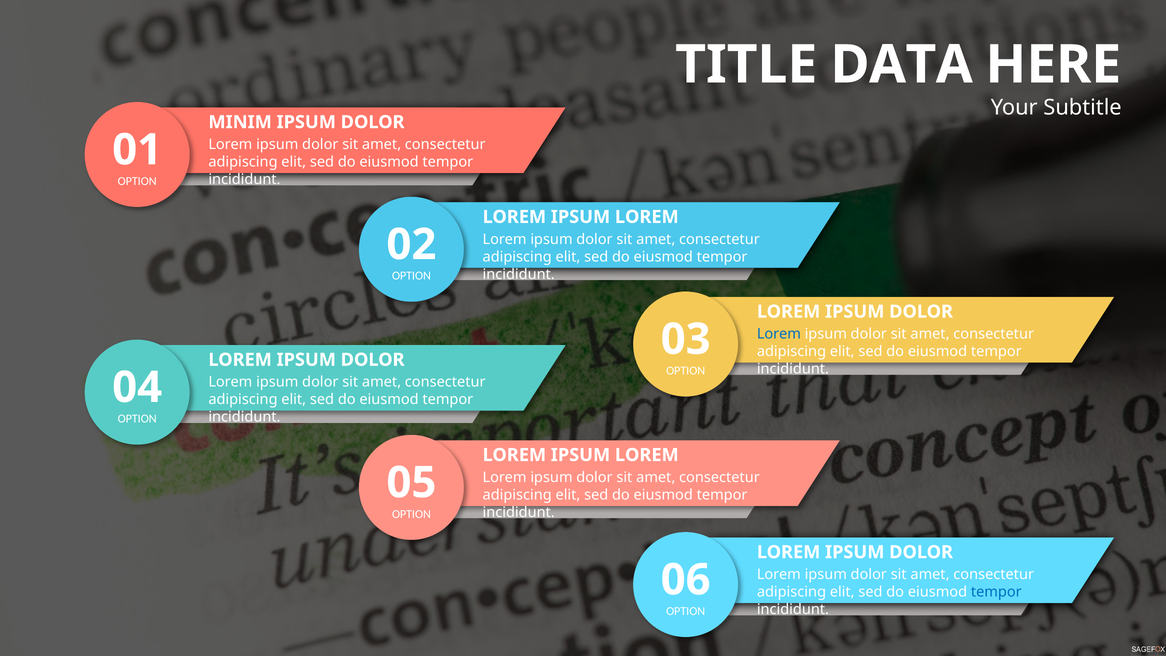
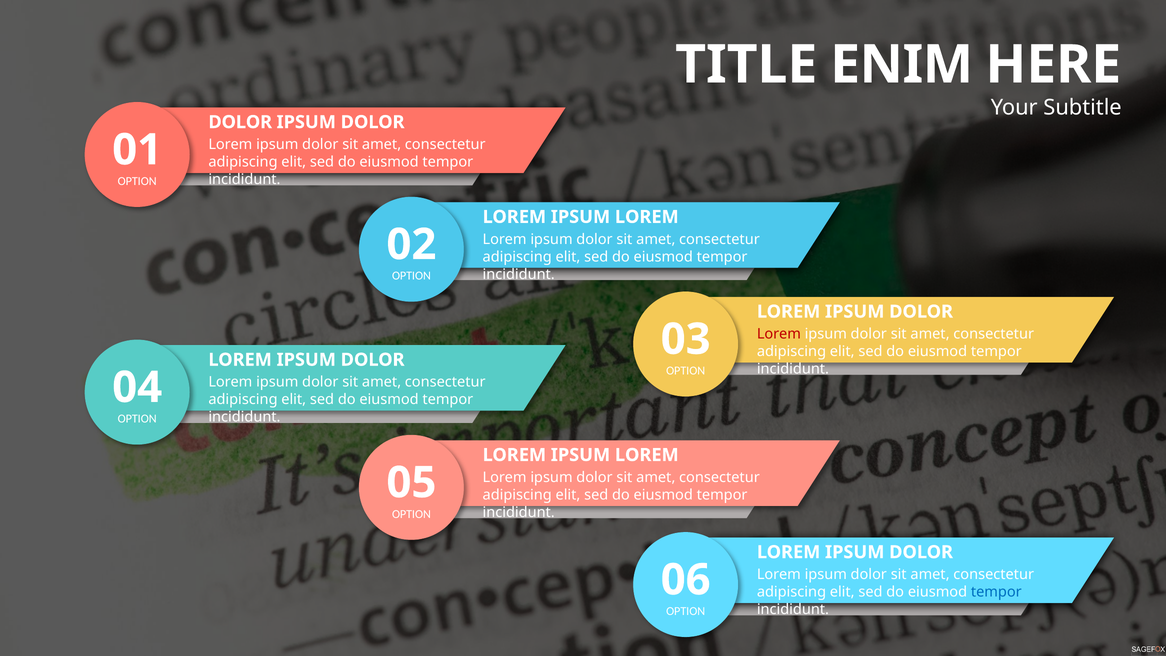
DATA: DATA -> ENIM
MINIM at (240, 122): MINIM -> DOLOR
Lorem at (779, 334) colour: blue -> red
